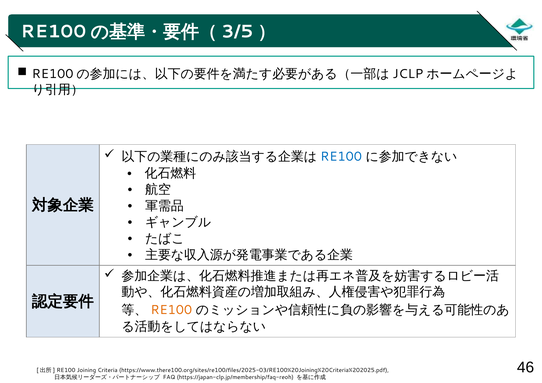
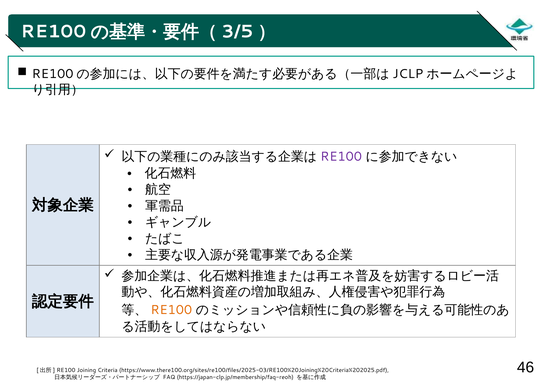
RE100 at (341, 157) colour: blue -> purple
